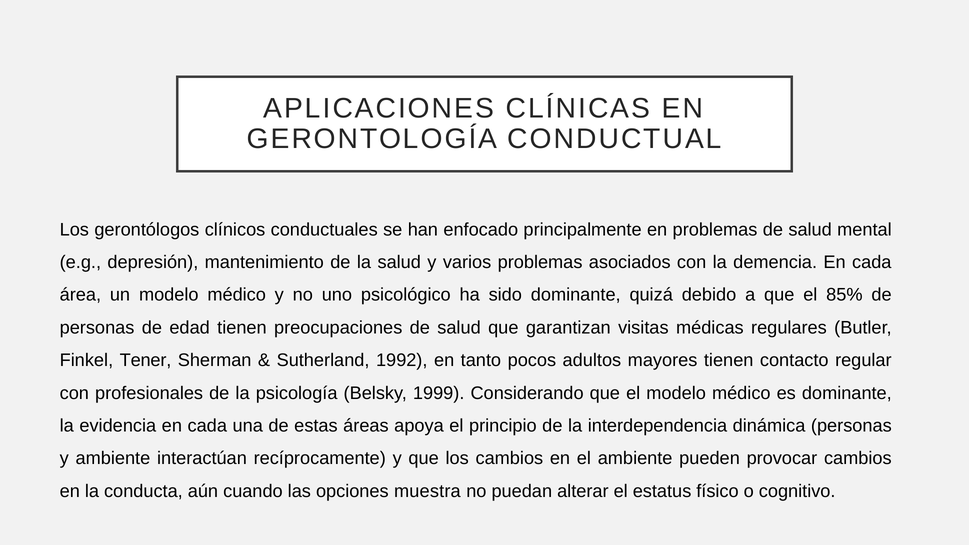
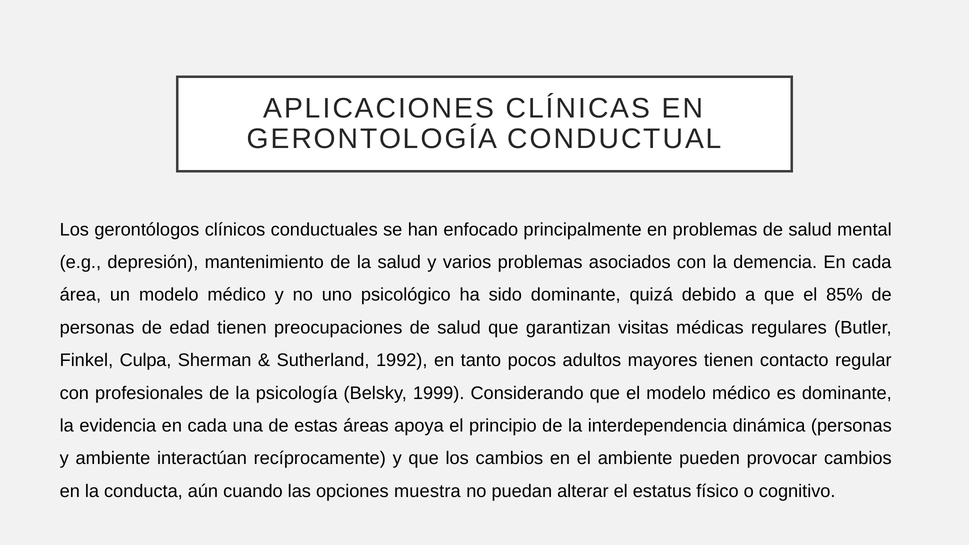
Tener: Tener -> Culpa
